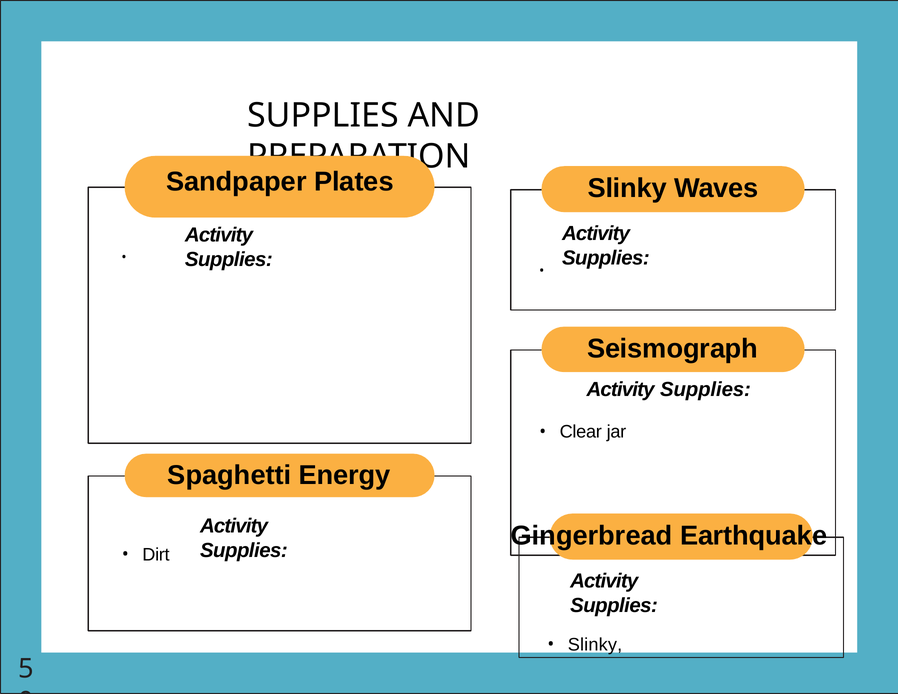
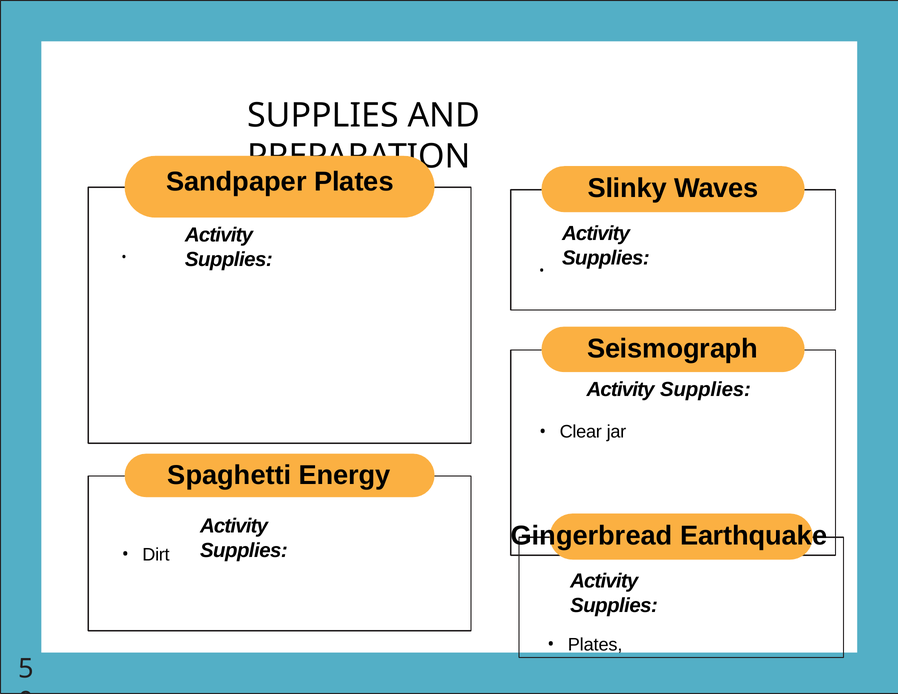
Slinky at (595, 645): Slinky -> Plates
